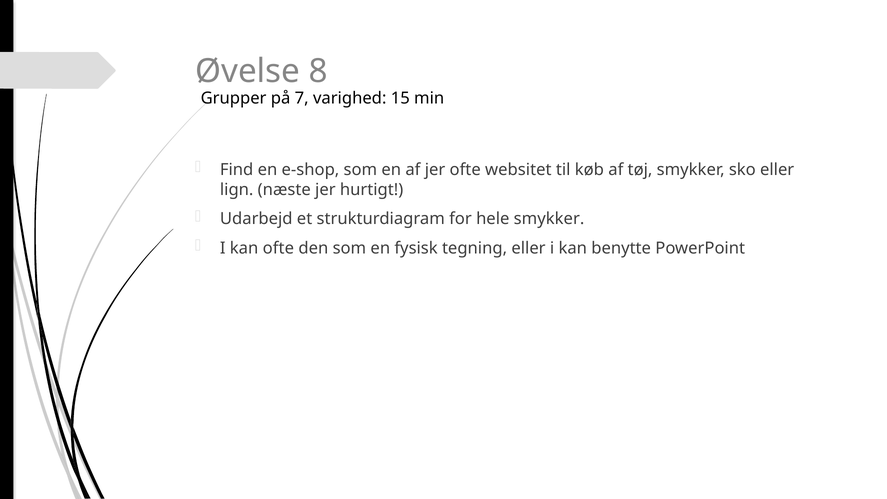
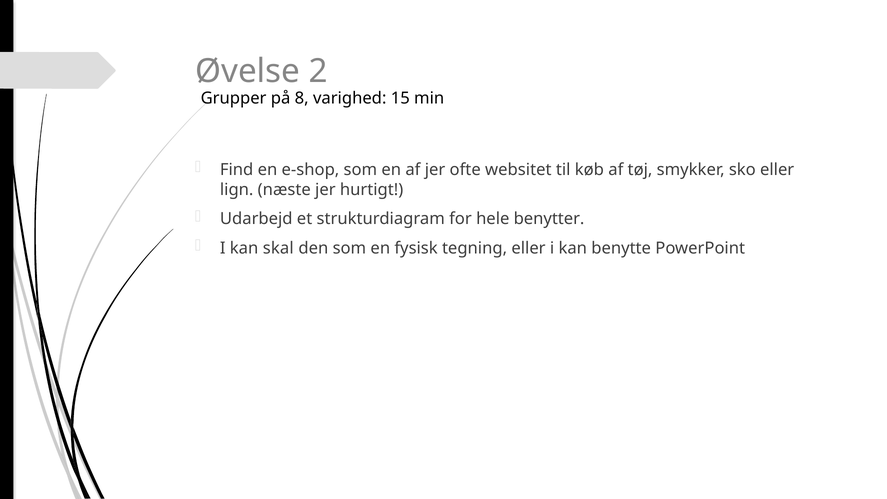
8: 8 -> 2
7: 7 -> 8
hele smykker: smykker -> benytter
kan ofte: ofte -> skal
